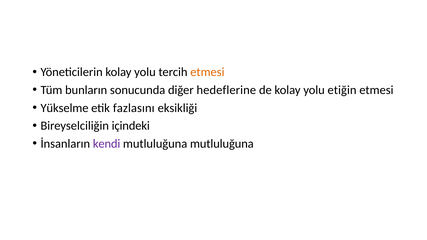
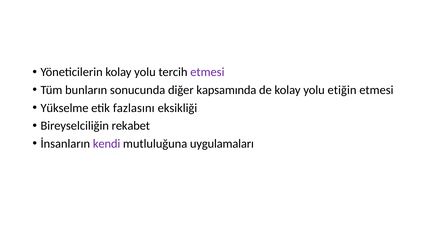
etmesi at (207, 72) colour: orange -> purple
hedeflerine: hedeflerine -> kapsamında
içindeki: içindeki -> rekabet
mutluluğuna mutluluğuna: mutluluğuna -> uygulamaları
